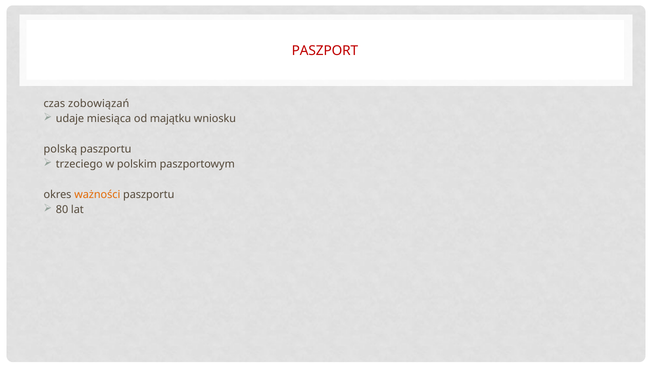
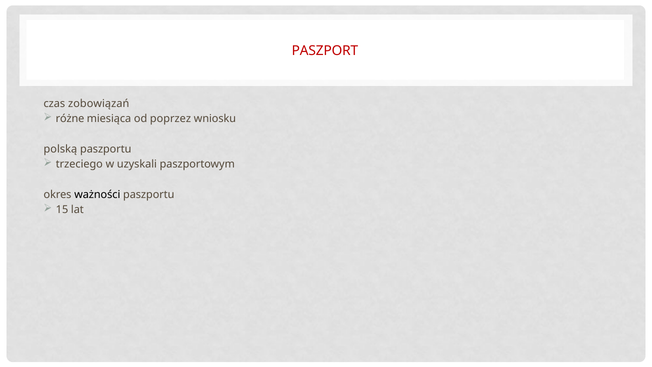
udaje: udaje -> różne
majątku: majątku -> poprzez
polskim: polskim -> uzyskali
ważności colour: orange -> black
80: 80 -> 15
